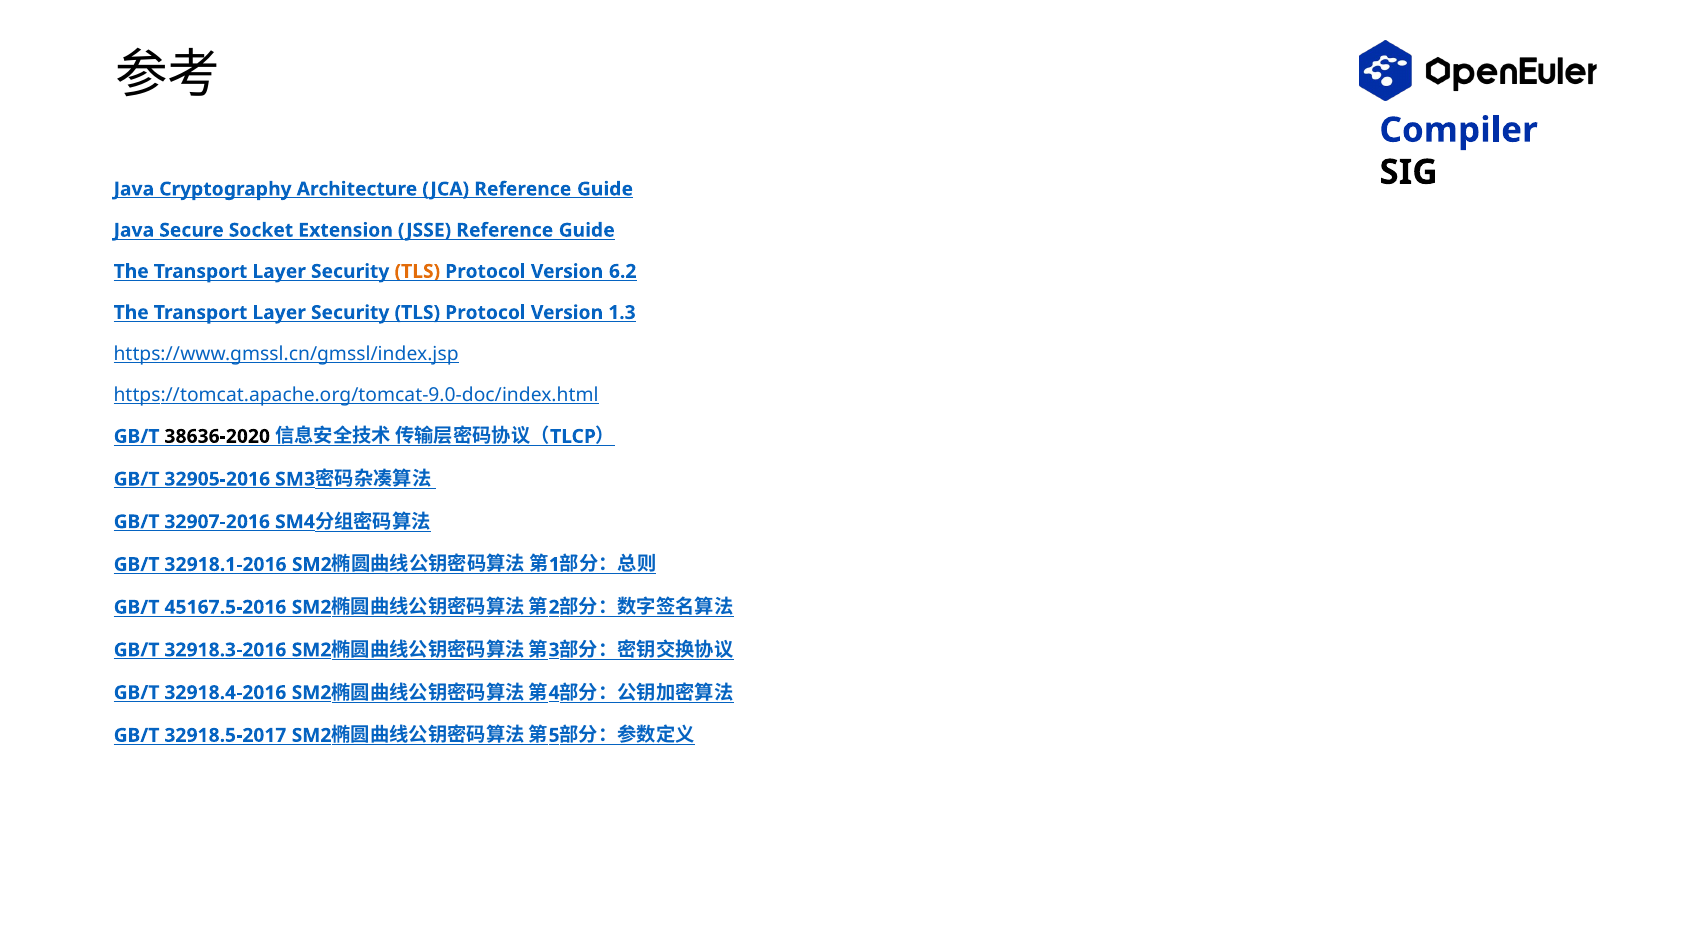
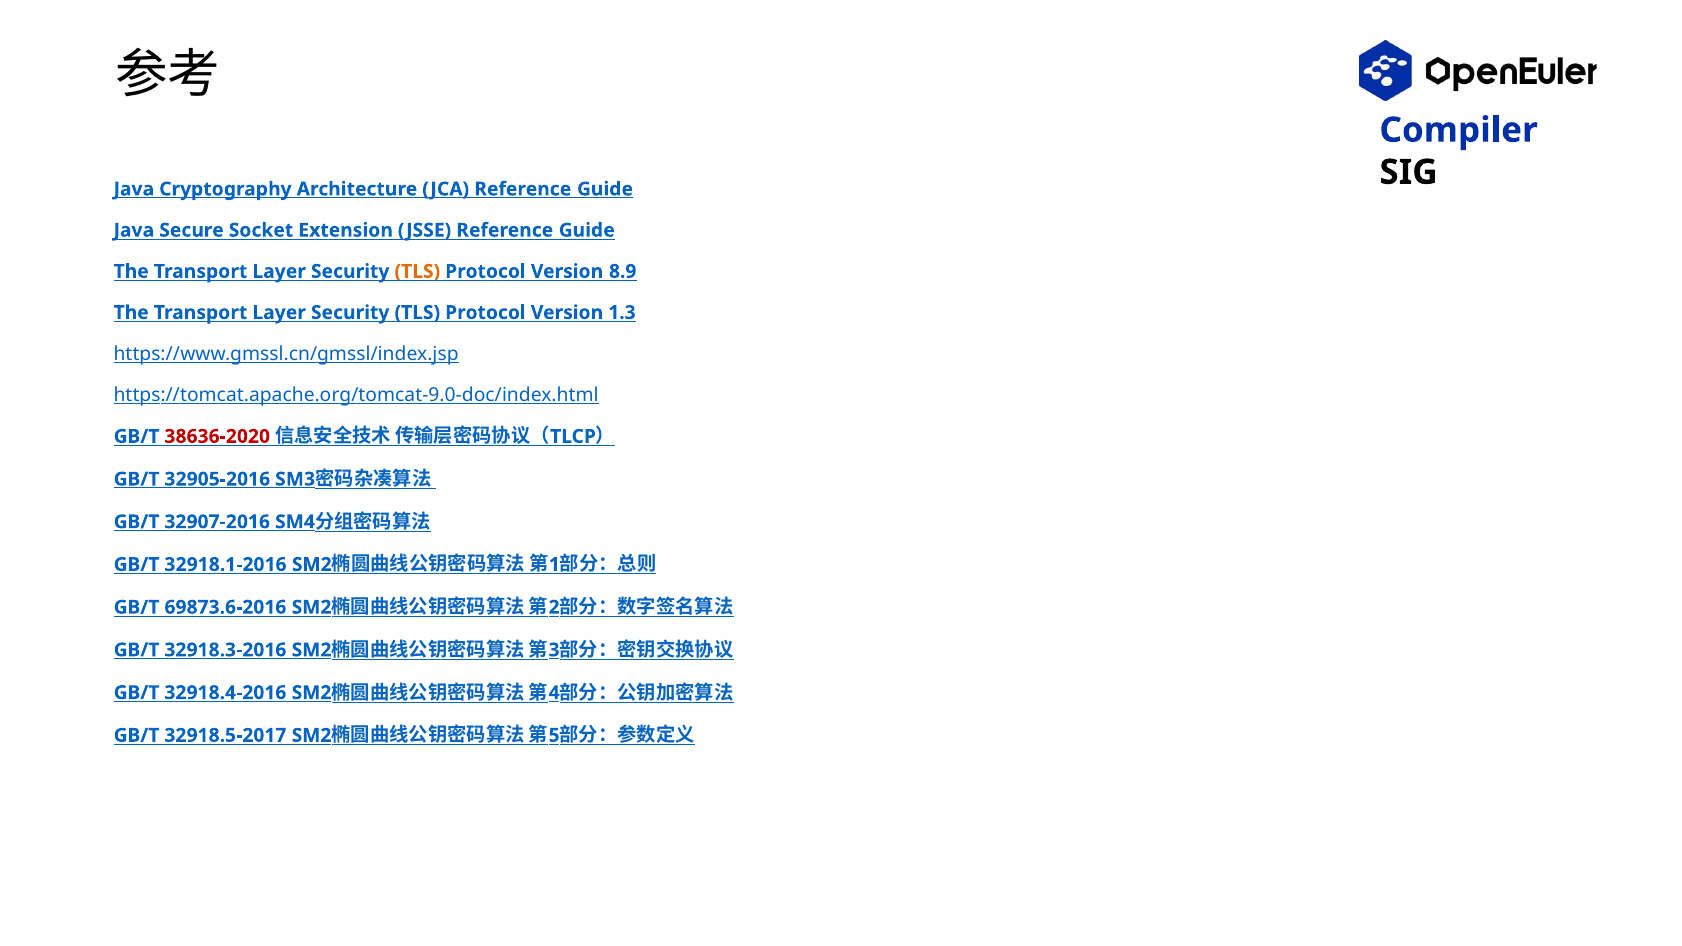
6.2: 6.2 -> 8.9
38636-2020 colour: black -> red
45167.5-2016: 45167.5-2016 -> 69873.6-2016
